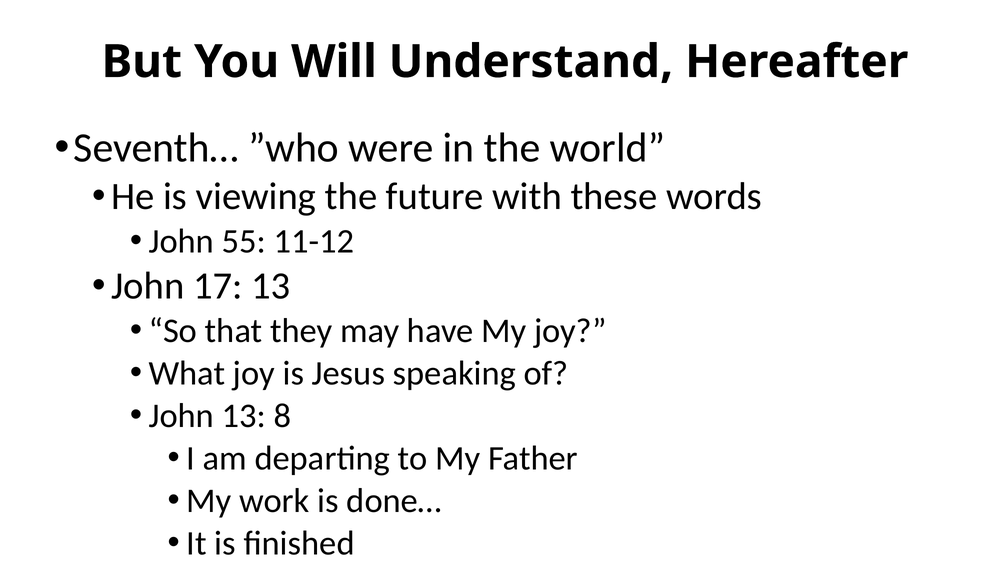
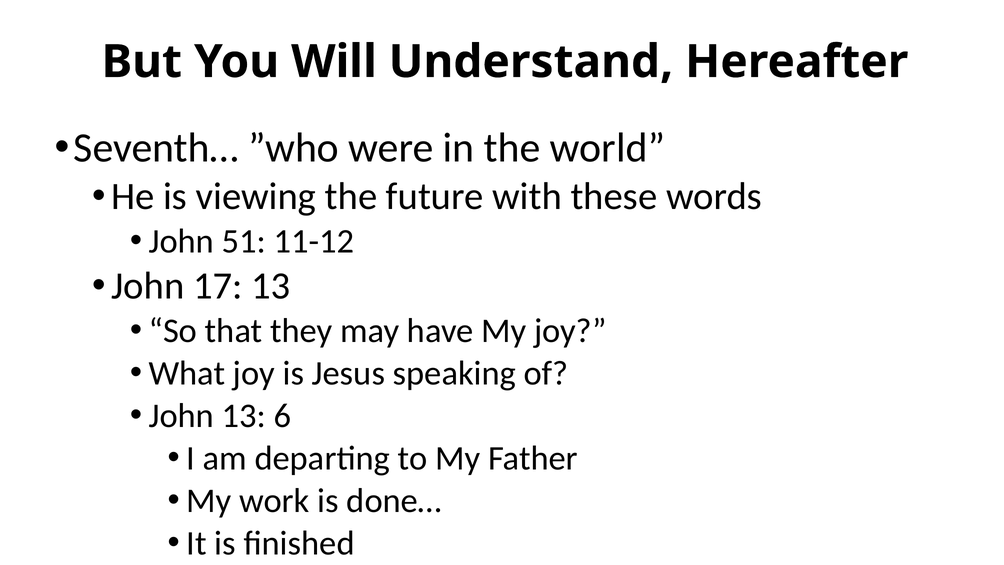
55: 55 -> 51
8: 8 -> 6
